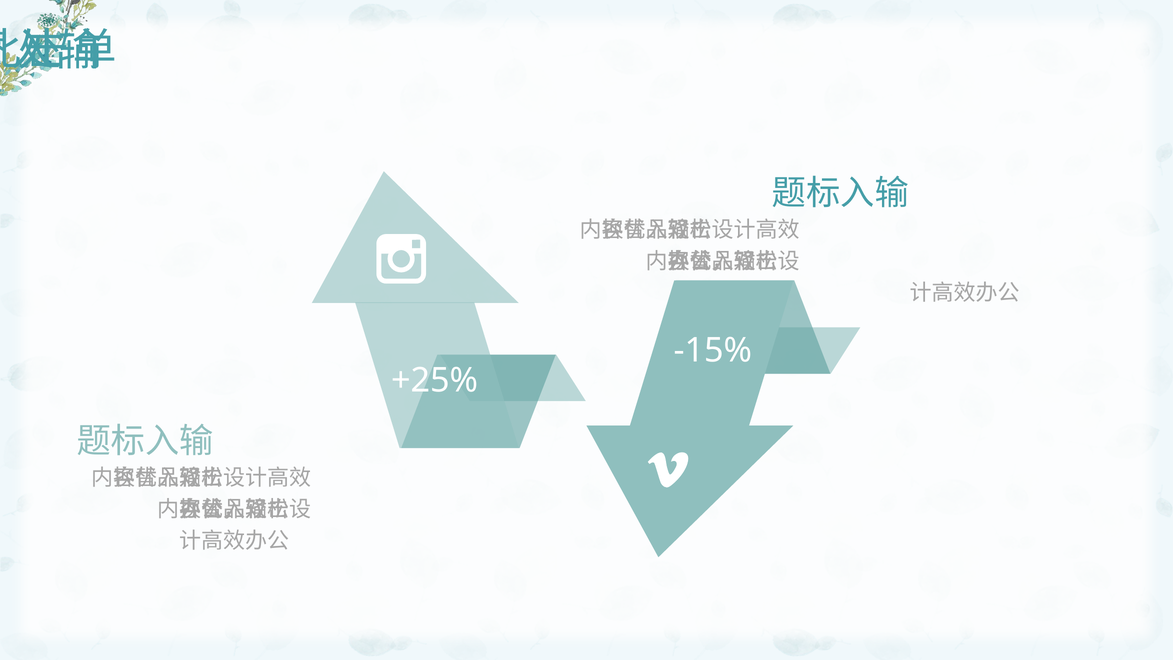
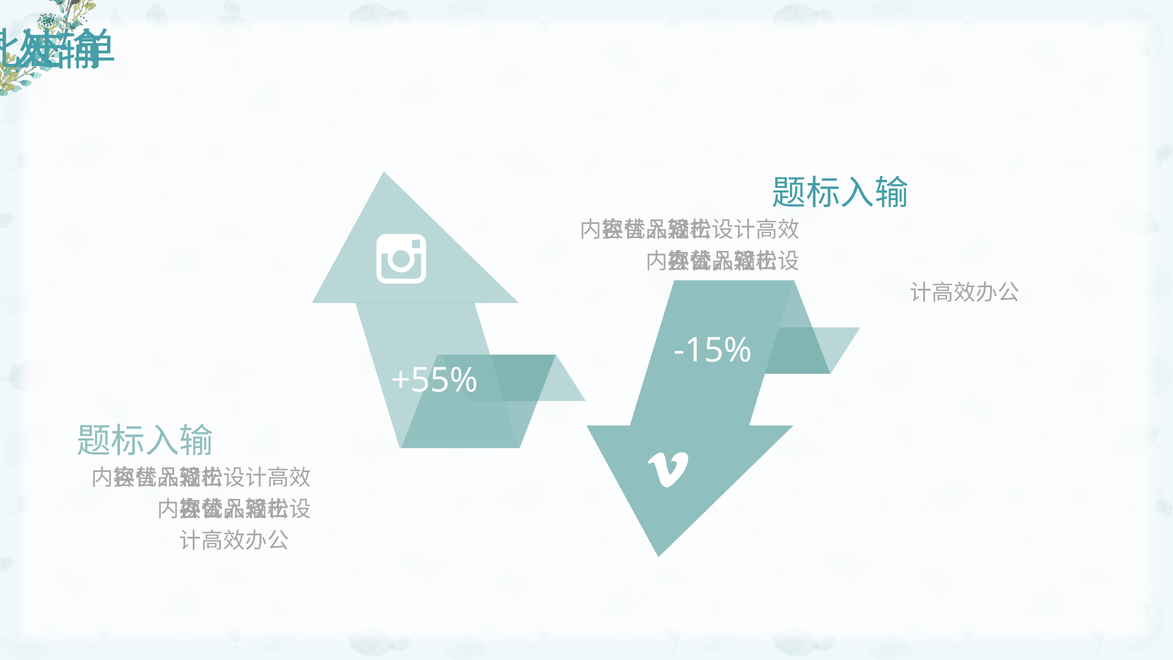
+25%: +25% -> +55%
